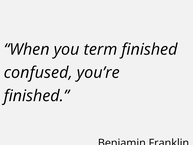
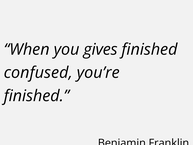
term: term -> gives
